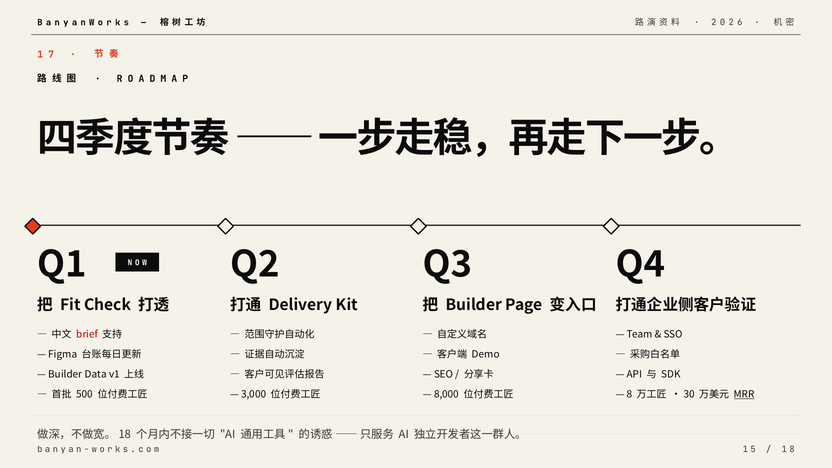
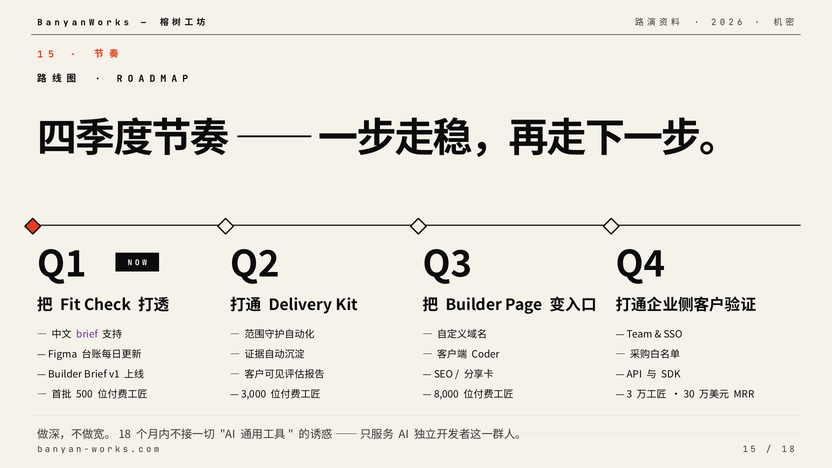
7 at (51, 54): 7 -> 5
brief at (87, 335) colour: red -> purple
Demo: Demo -> Coder
Builder Data: Data -> Brief
8 at (630, 394): 8 -> 3
MRR underline: present -> none
